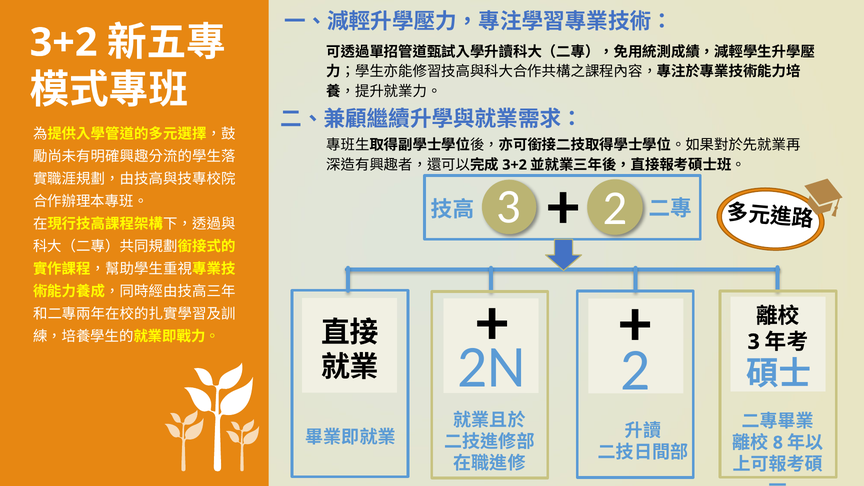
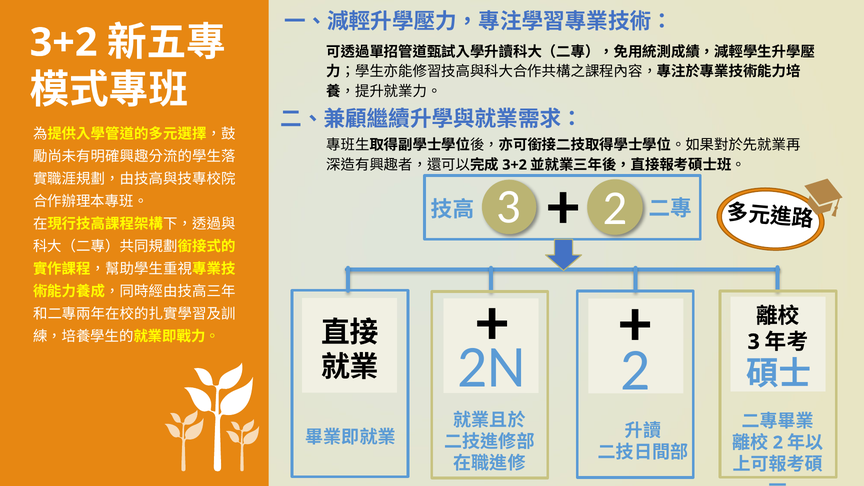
8 at (778, 443): 8 -> 2
